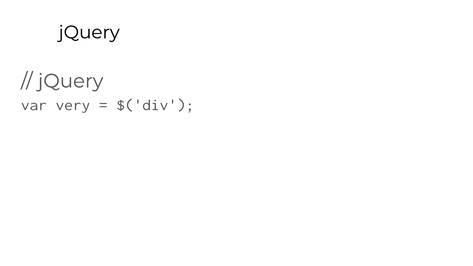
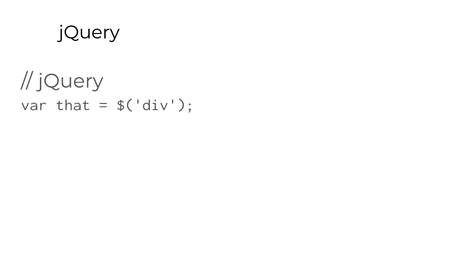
very: very -> that
